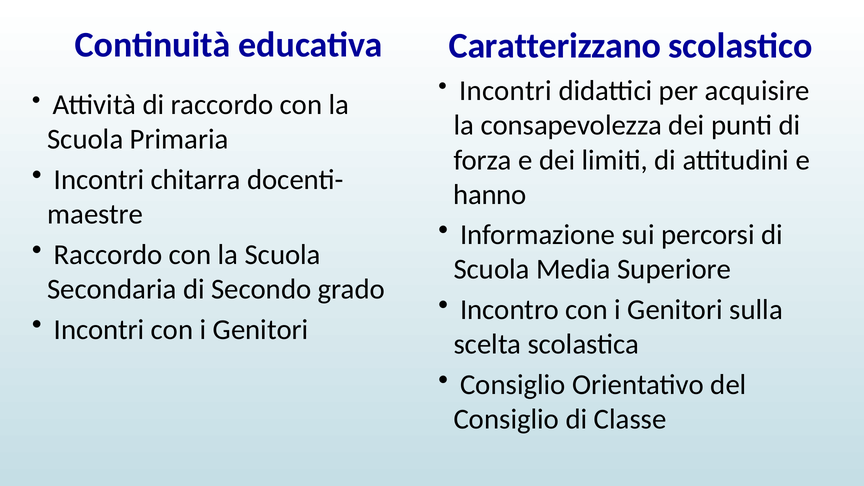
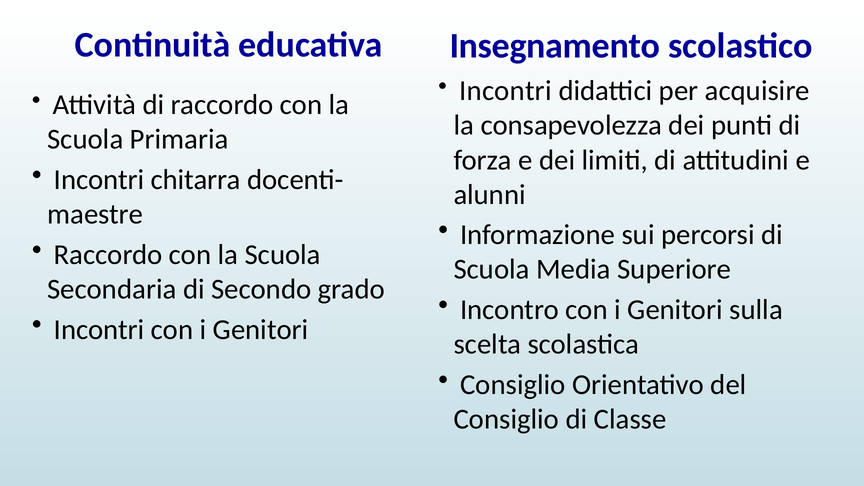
Caratterizzano: Caratterizzano -> Insegnamento
hanno: hanno -> alunni
